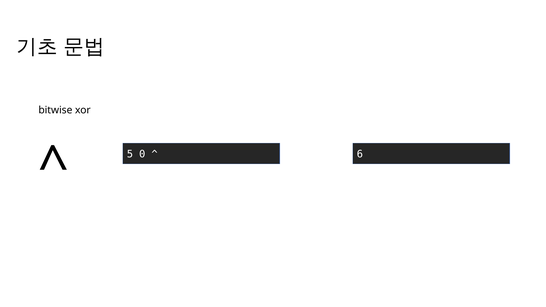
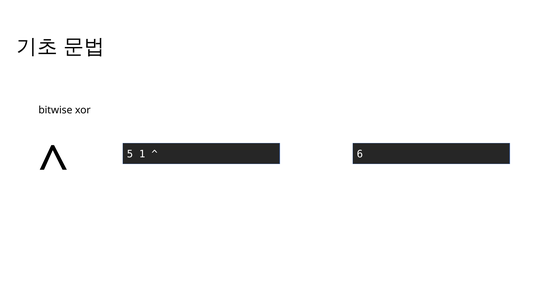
0: 0 -> 1
